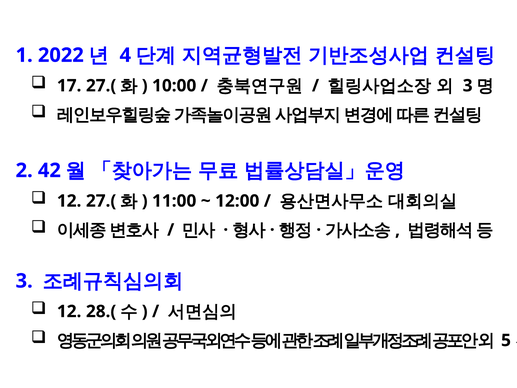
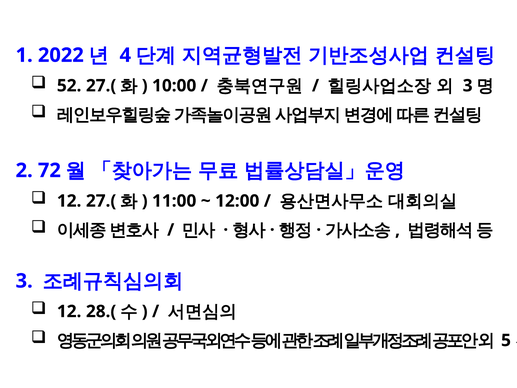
17: 17 -> 52
42: 42 -> 72
